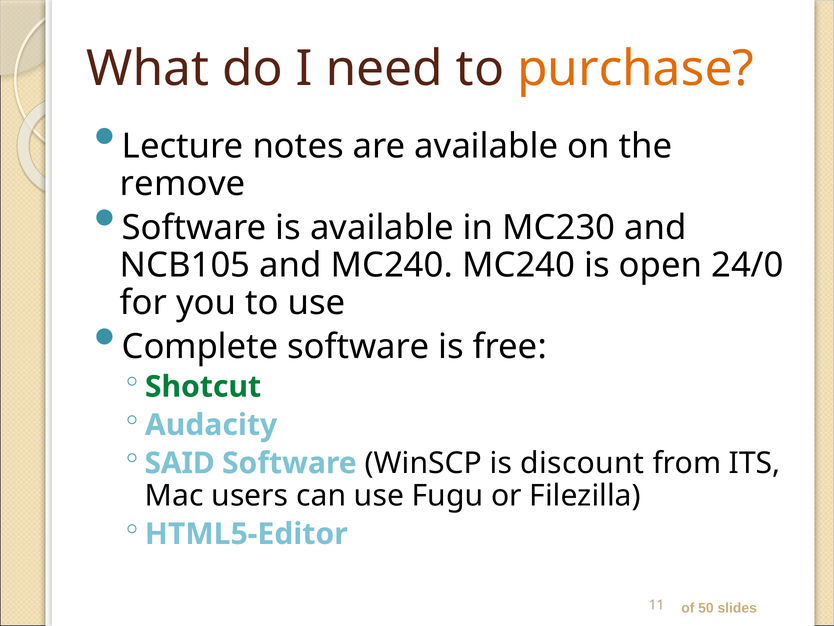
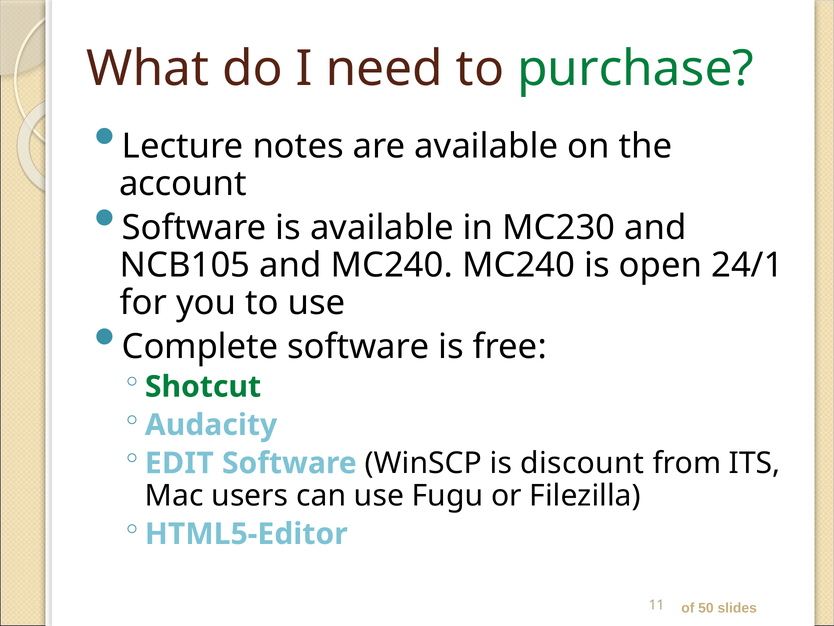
purchase colour: orange -> green
remove: remove -> account
24/0: 24/0 -> 24/1
SAID: SAID -> EDIT
